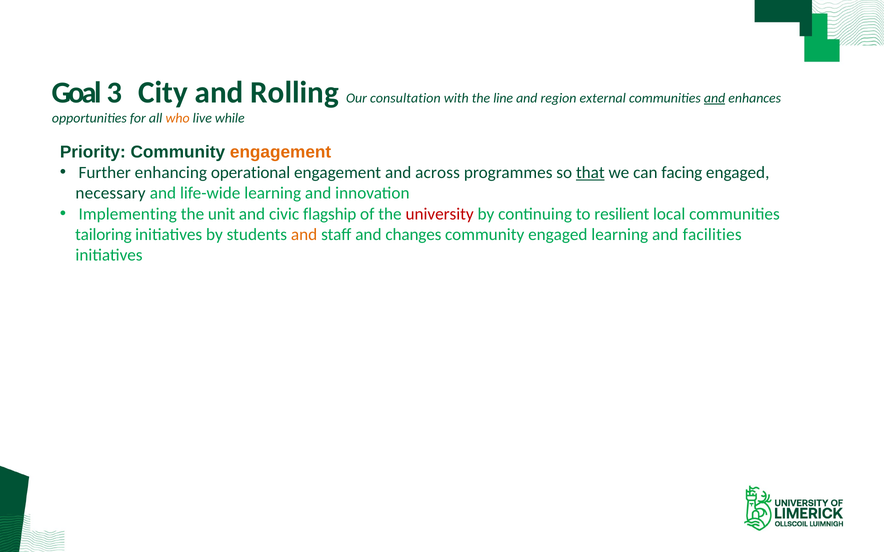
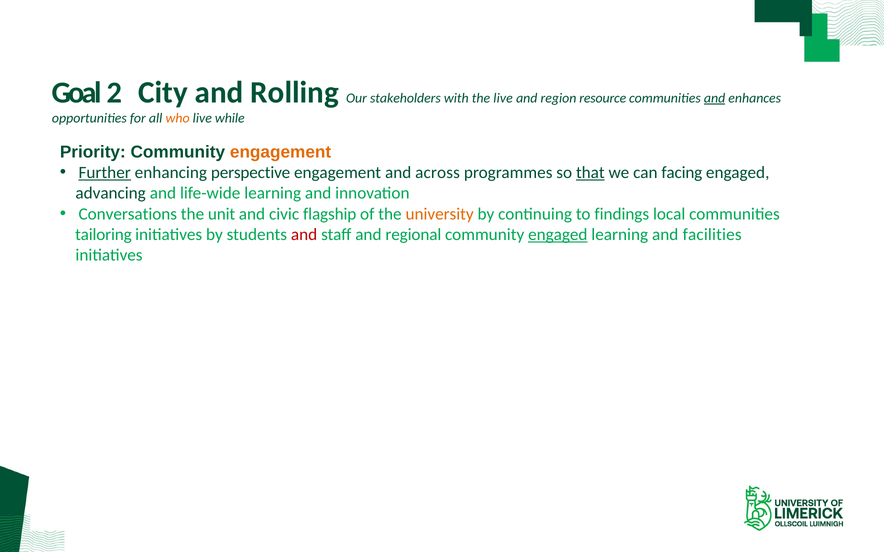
3: 3 -> 2
consultation: consultation -> stakeholders
the line: line -> live
external: external -> resource
Further underline: none -> present
operational: operational -> perspective
necessary: necessary -> advancing
Implementing: Implementing -> Conversations
university colour: red -> orange
resilient: resilient -> findings
and at (304, 235) colour: orange -> red
changes: changes -> regional
engaged at (558, 235) underline: none -> present
